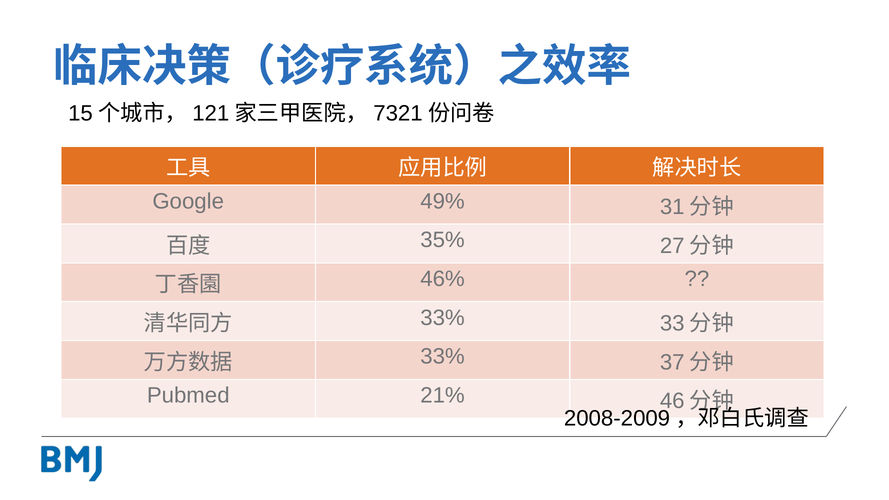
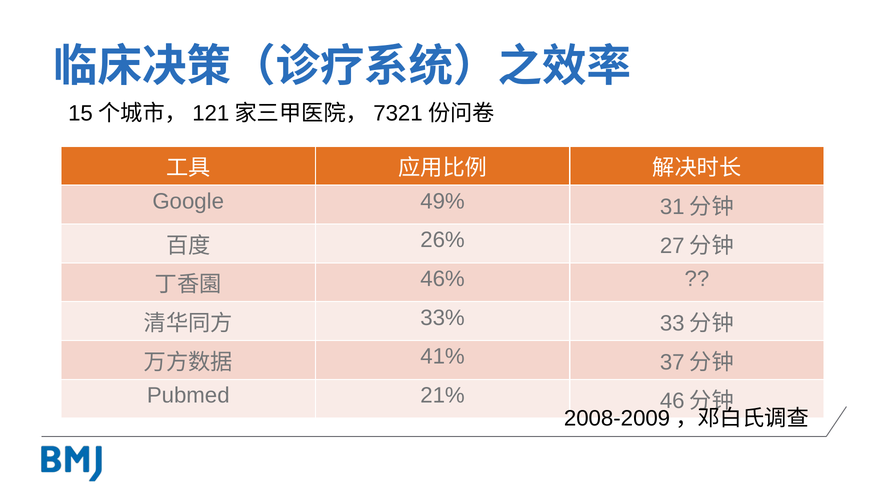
35%: 35% -> 26%
33% at (443, 357): 33% -> 41%
